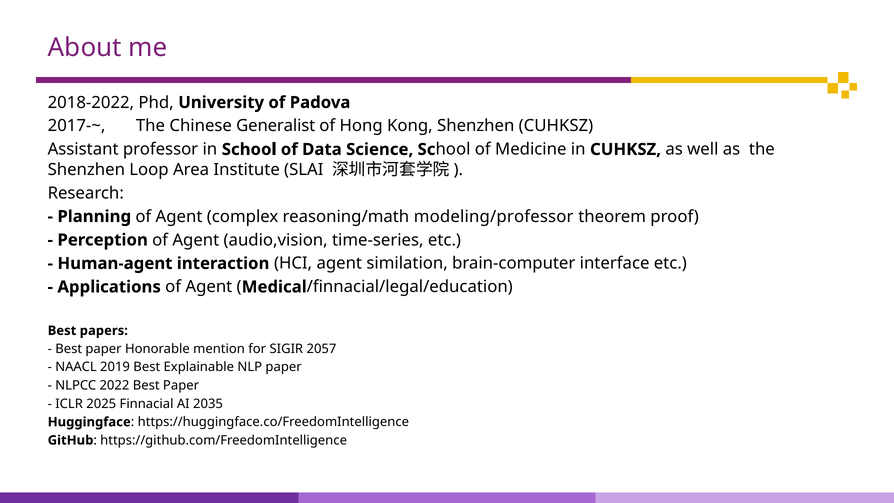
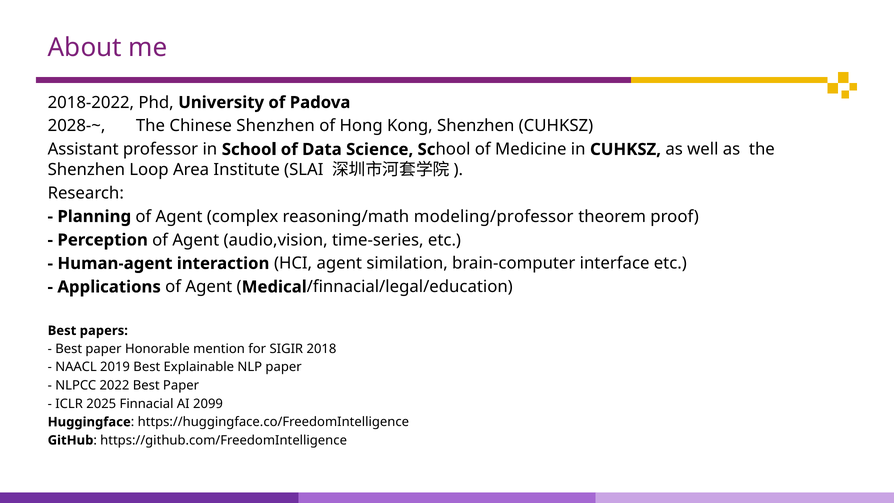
2017-~: 2017-~ -> 2028-~
Chinese Generalist: Generalist -> Shenzhen
2057: 2057 -> 2018
2035: 2035 -> 2099
